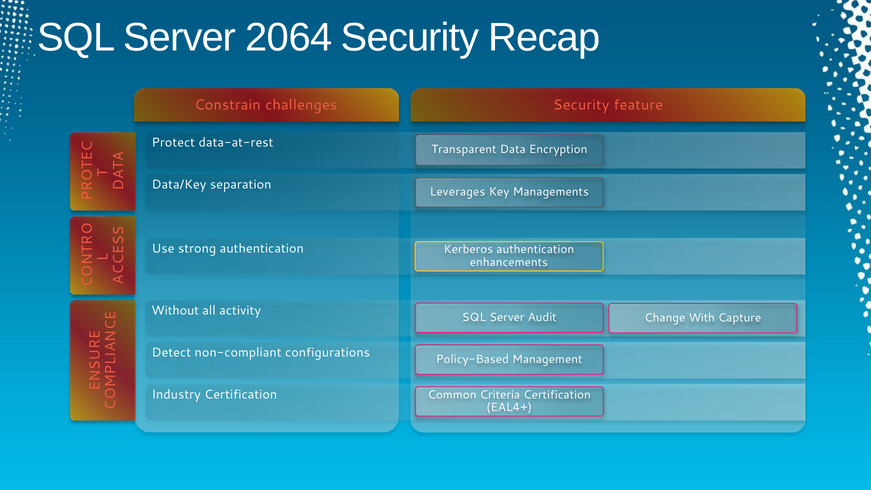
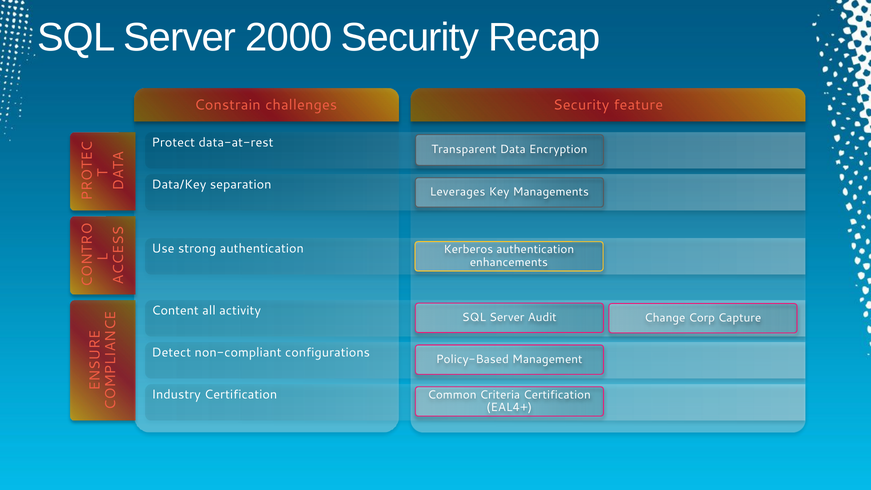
2064: 2064 -> 2000
Without: Without -> Content
With: With -> Corp
